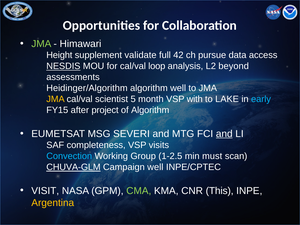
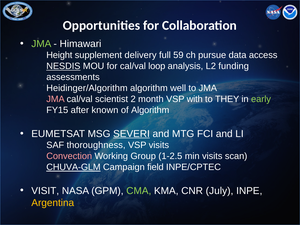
validate: validate -> delivery
42: 42 -> 59
beyond: beyond -> funding
JMA at (55, 99) colour: yellow -> pink
5: 5 -> 2
LAKE: LAKE -> THEY
early colour: light blue -> light green
project: project -> known
SEVERI underline: none -> present
and at (224, 134) underline: present -> none
completeness: completeness -> thoroughness
Convection colour: light blue -> pink
min must: must -> visits
Campaign well: well -> field
This: This -> July
